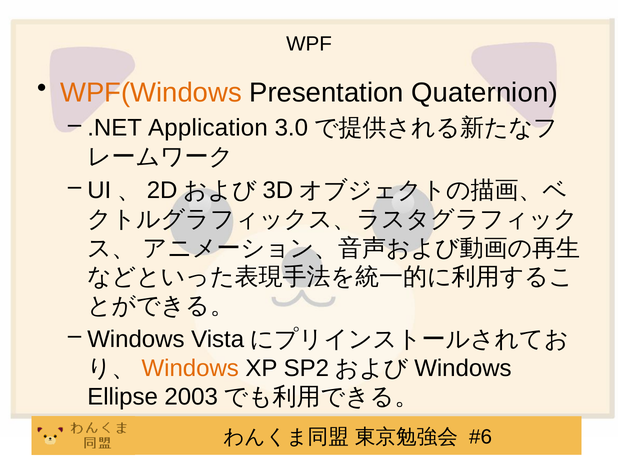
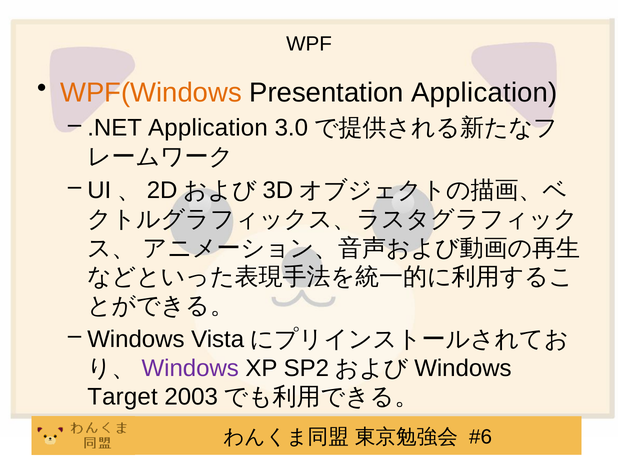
Presentation Quaternion: Quaternion -> Application
Windows at (190, 369) colour: orange -> purple
Ellipse: Ellipse -> Target
